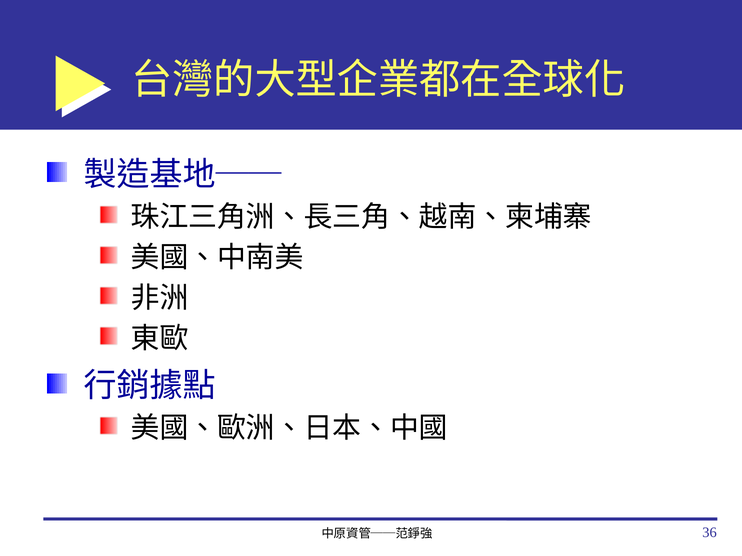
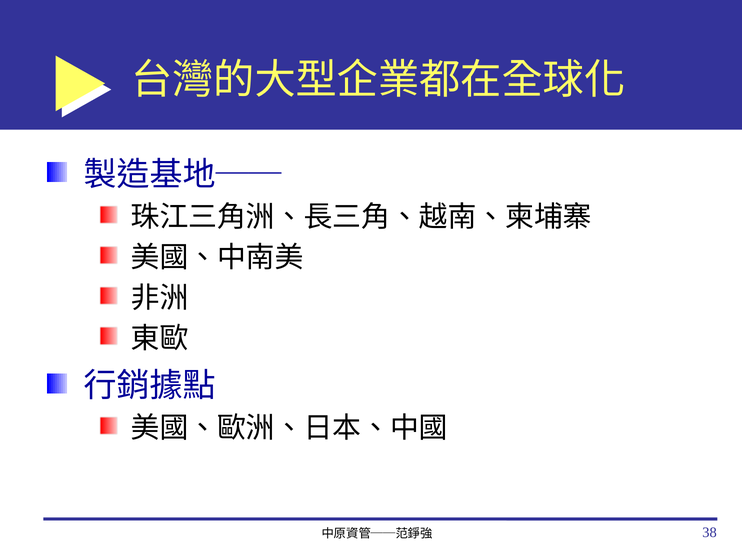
36: 36 -> 38
